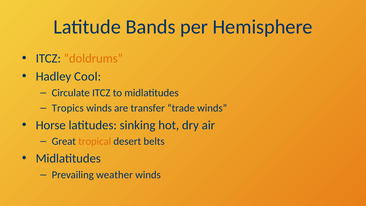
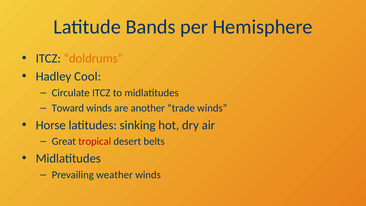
Tropics: Tropics -> Toward
transfer: transfer -> another
tropical colour: orange -> red
